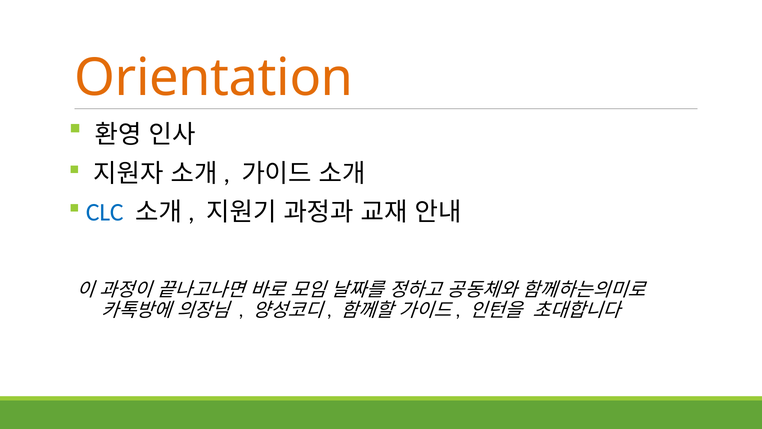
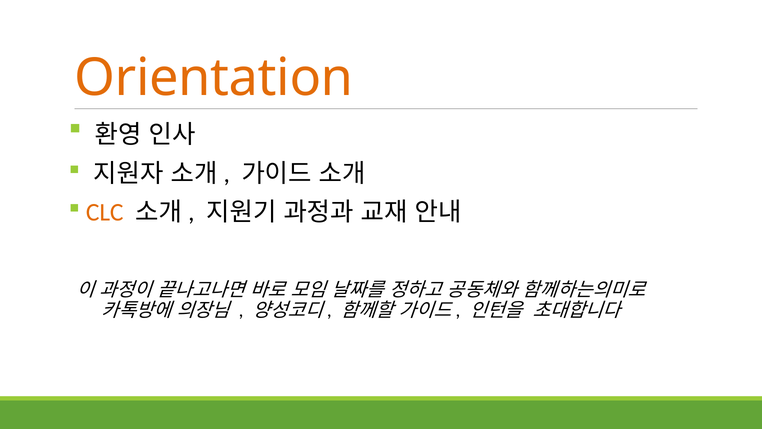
CLC colour: blue -> orange
